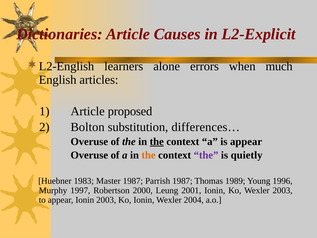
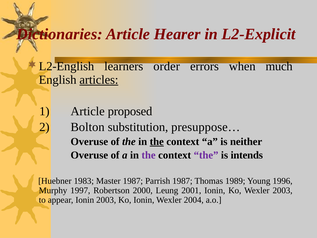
Causes: Causes -> Hearer
alone: alone -> order
articles underline: none -> present
differences…: differences… -> presuppose…
is appear: appear -> neither
the at (149, 155) colour: orange -> purple
quietly: quietly -> intends
